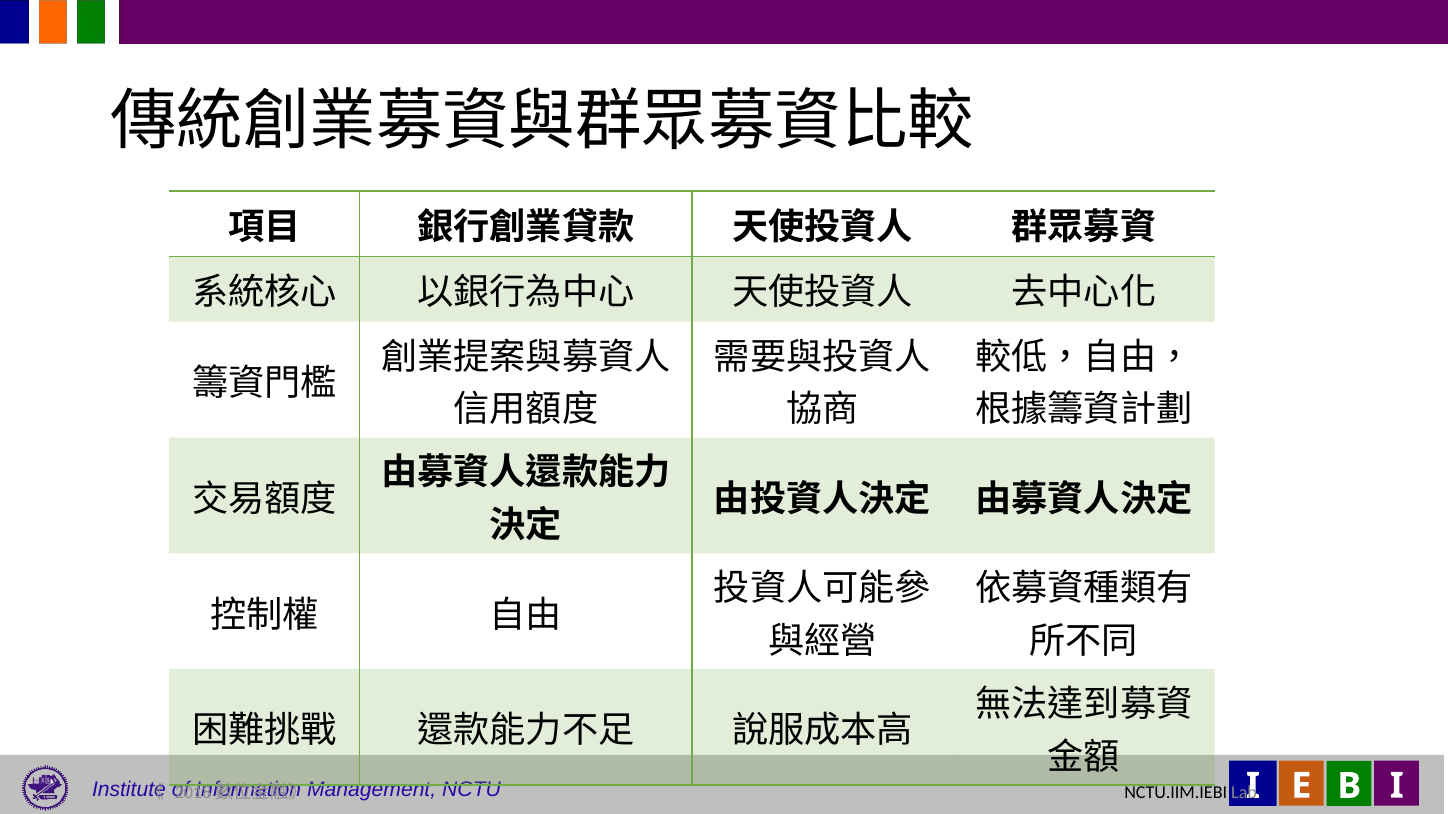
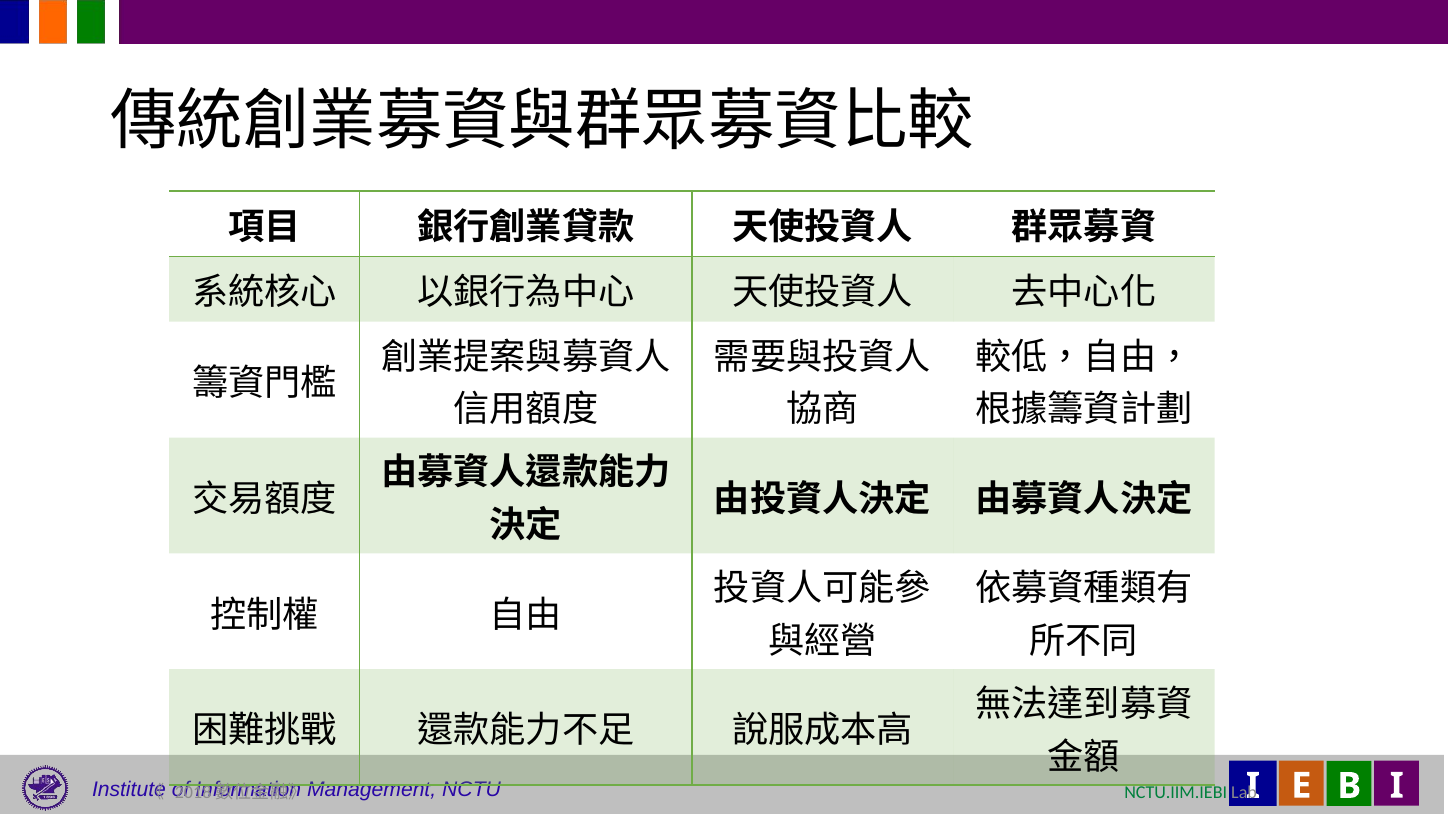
NCTU.IIM.IEBI colour: black -> green
